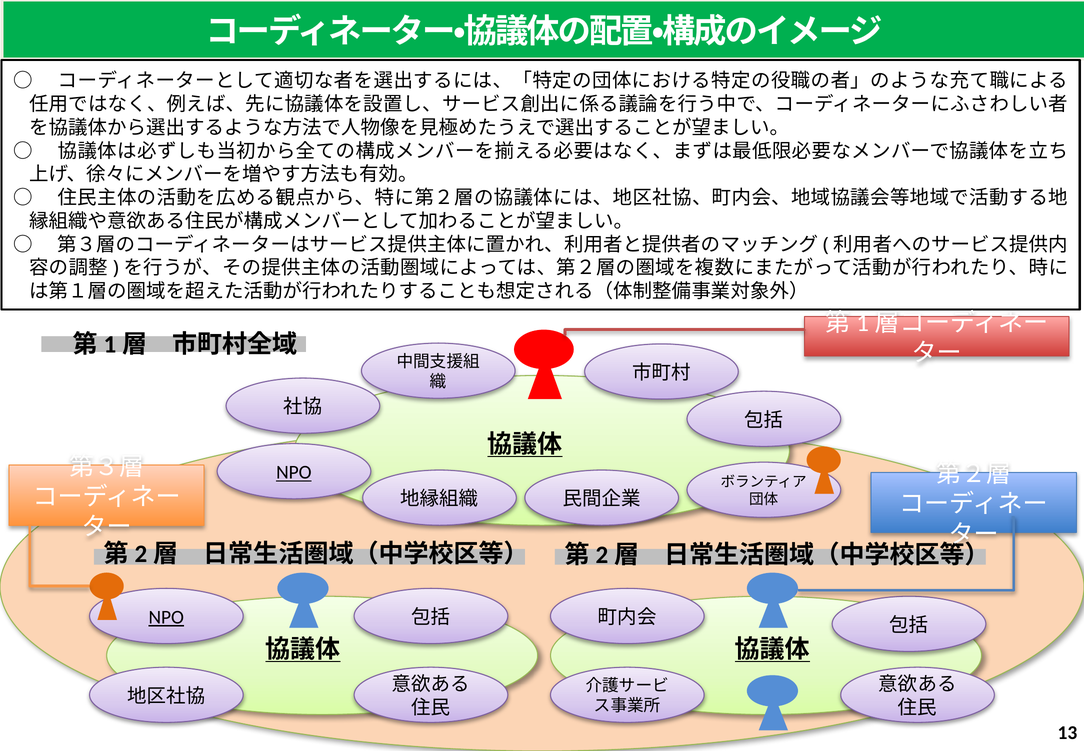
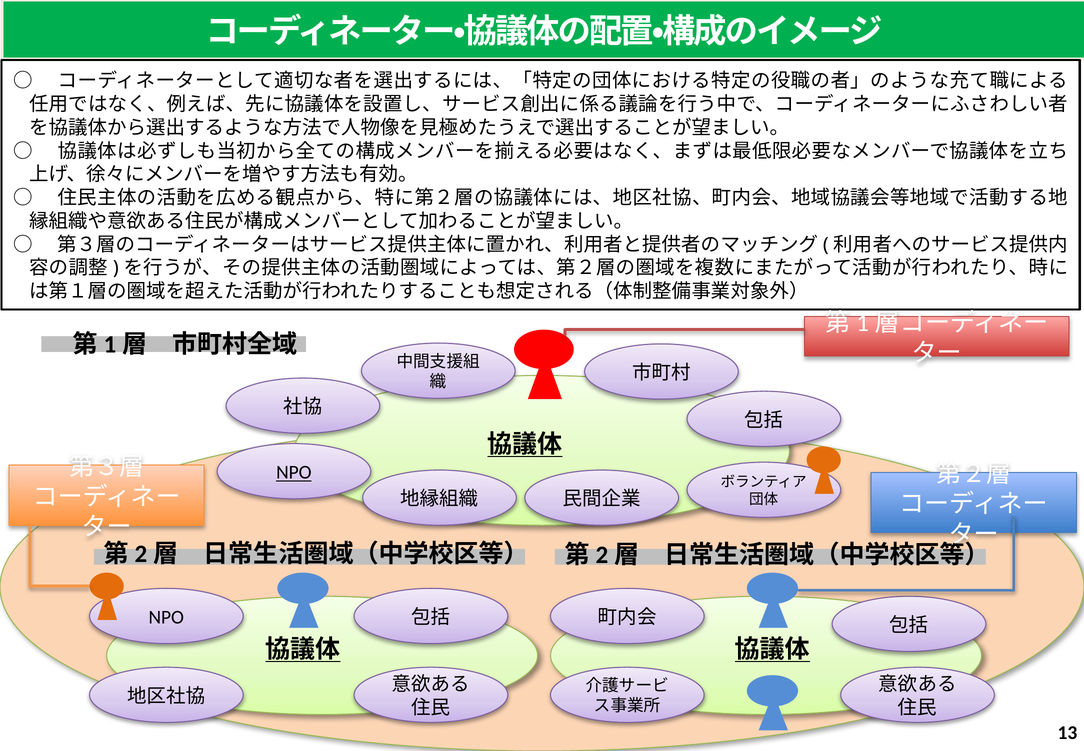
NPO at (166, 617) underline: present -> none
